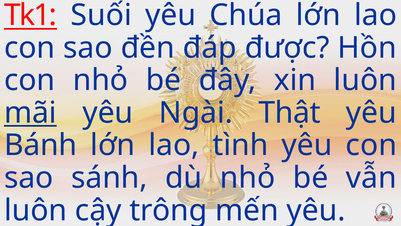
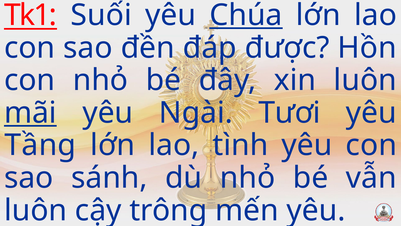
Chúa underline: none -> present
Thật: Thật -> Tươi
Bánh: Bánh -> Tầng
